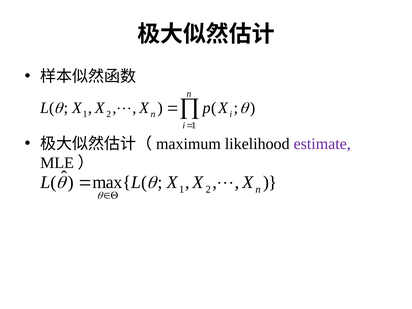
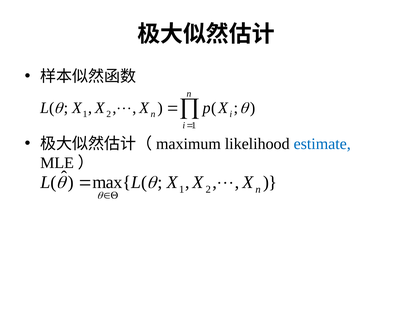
estimate colour: purple -> blue
